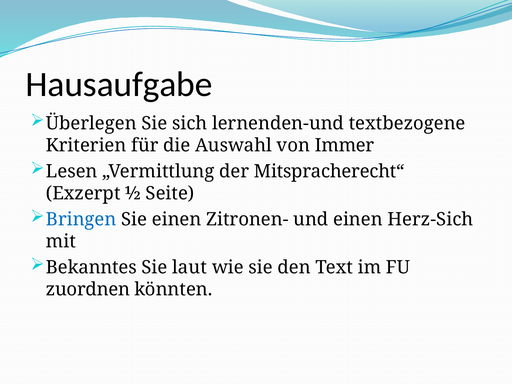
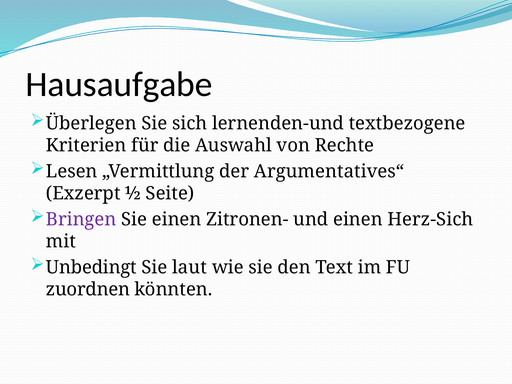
Immer: Immer -> Rechte
Mitspracherecht“: Mitspracherecht“ -> Argumentatives“
Bringen colour: blue -> purple
Bekanntes: Bekanntes -> Unbedingt
